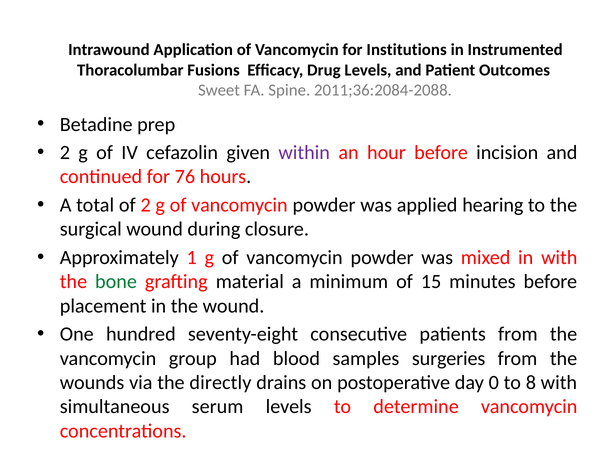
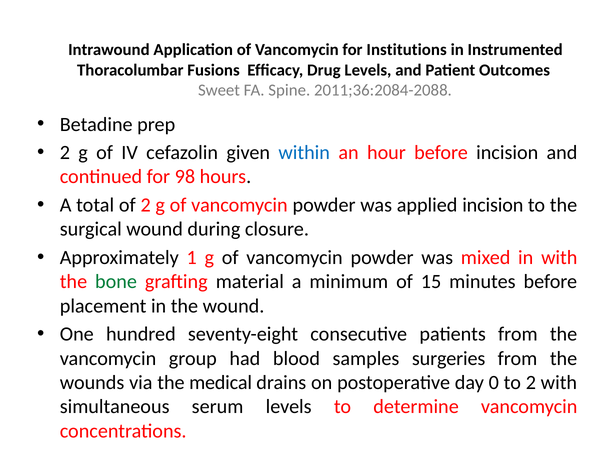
within colour: purple -> blue
76: 76 -> 98
applied hearing: hearing -> incision
directly: directly -> medical
to 8: 8 -> 2
